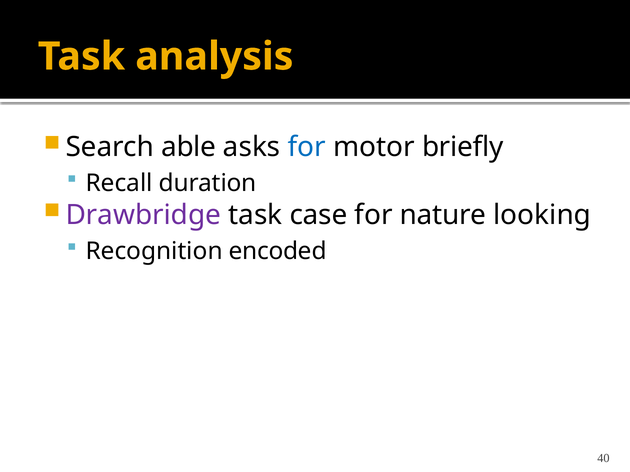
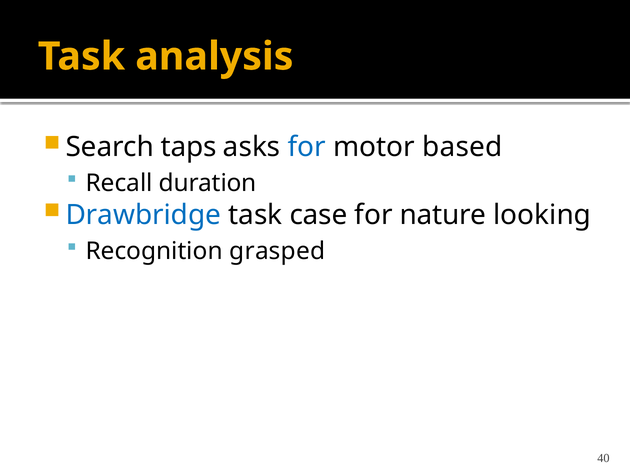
able: able -> taps
briefly: briefly -> based
Drawbridge colour: purple -> blue
encoded: encoded -> grasped
